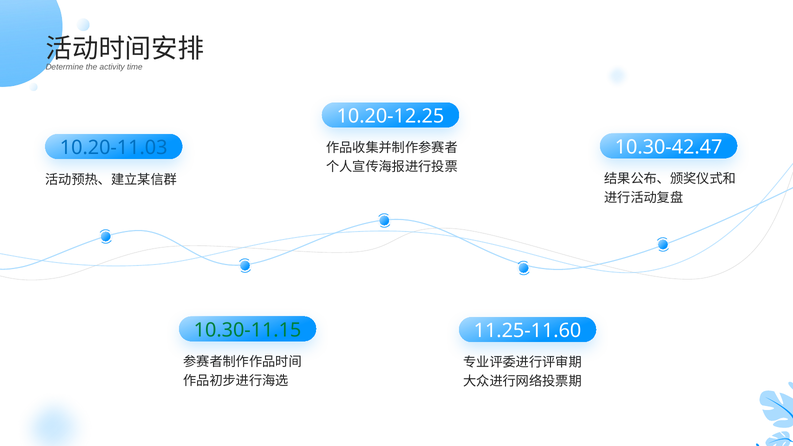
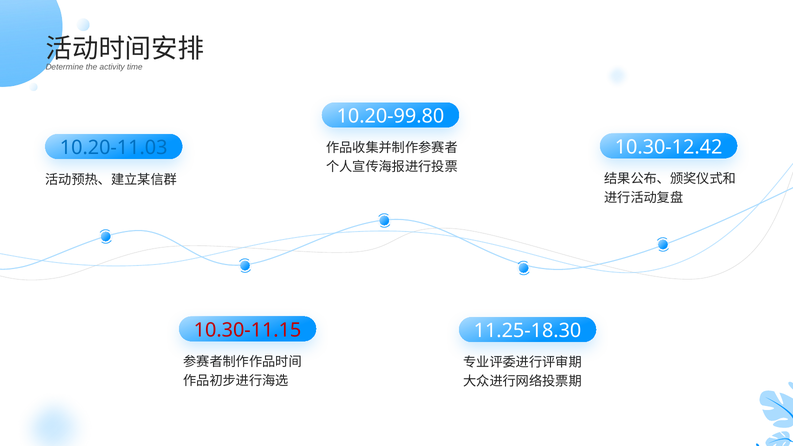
10.20-12.25: 10.20-12.25 -> 10.20-99.80
10.30-42.47: 10.30-42.47 -> 10.30-12.42
10.30-11.15 colour: green -> red
11.25-11.60: 11.25-11.60 -> 11.25-18.30
